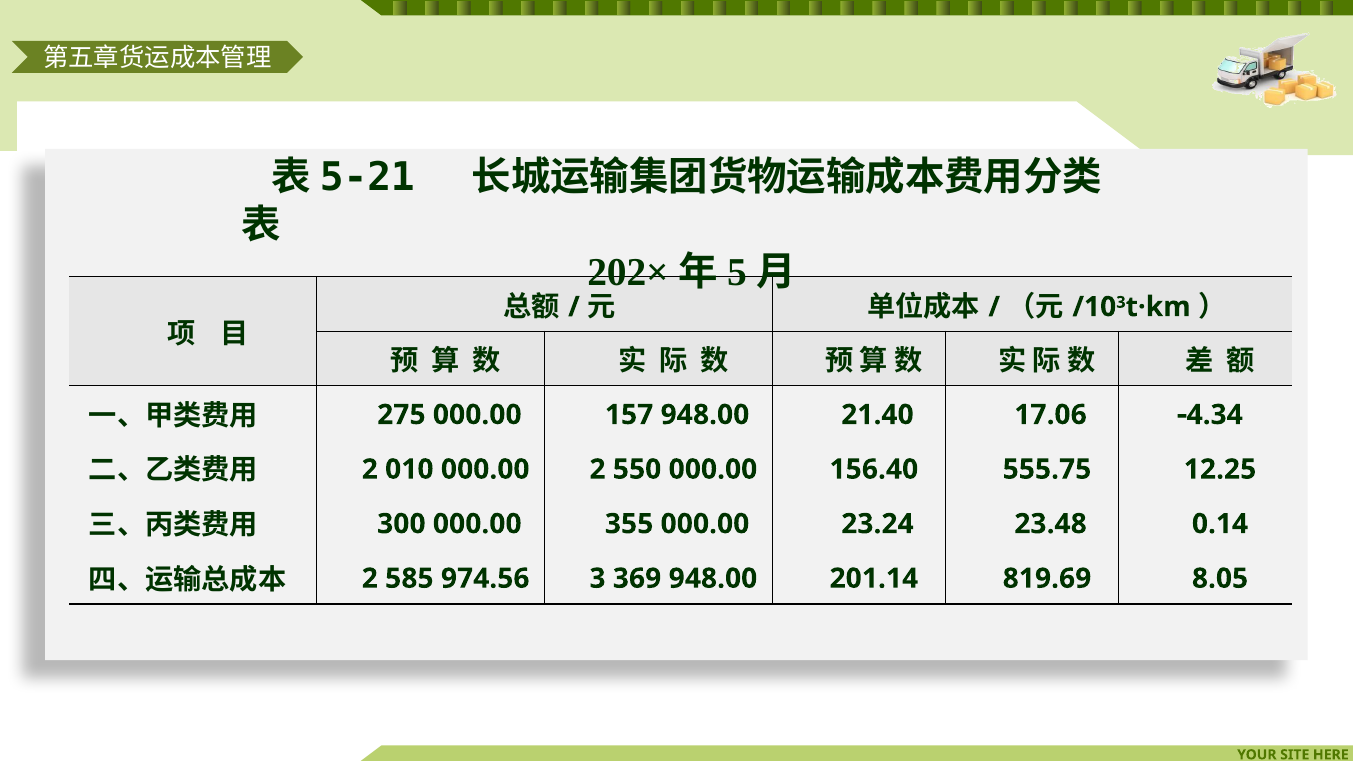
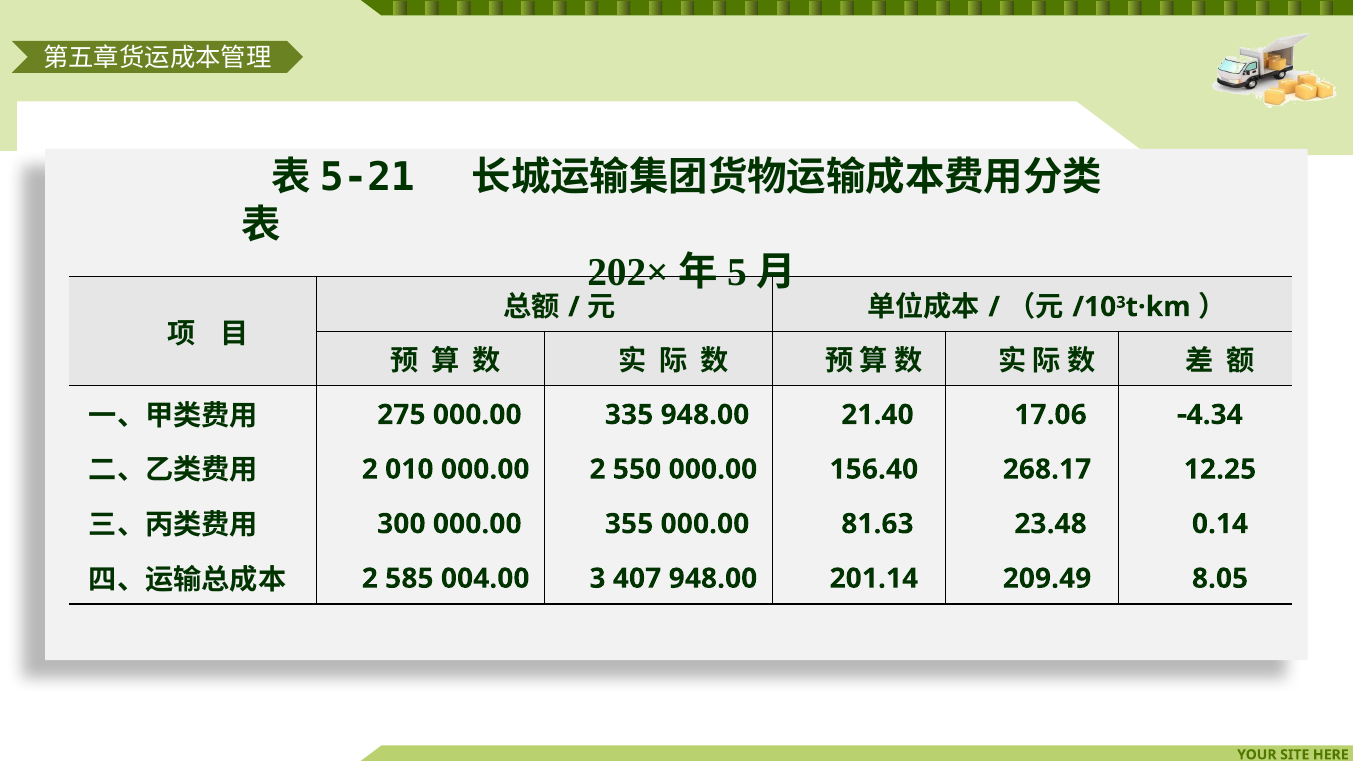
157: 157 -> 335
555.75: 555.75 -> 268.17
23.24: 23.24 -> 81.63
974.56: 974.56 -> 004.00
369: 369 -> 407
819.69: 819.69 -> 209.49
